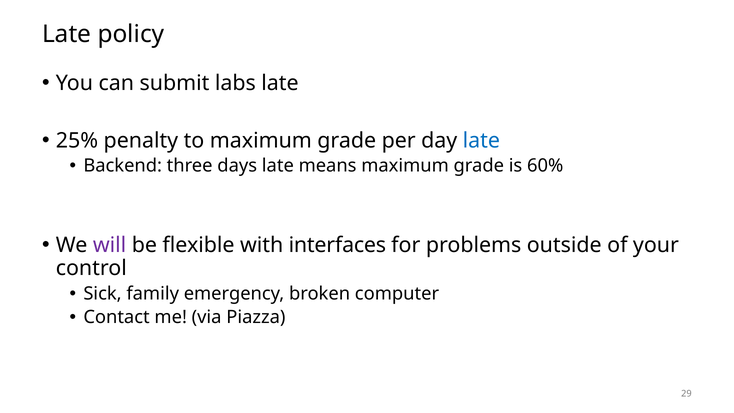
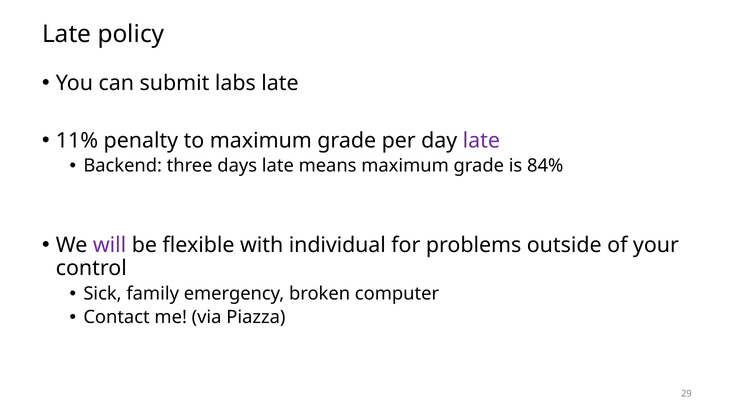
25%: 25% -> 11%
late at (481, 140) colour: blue -> purple
60%: 60% -> 84%
interfaces: interfaces -> individual
